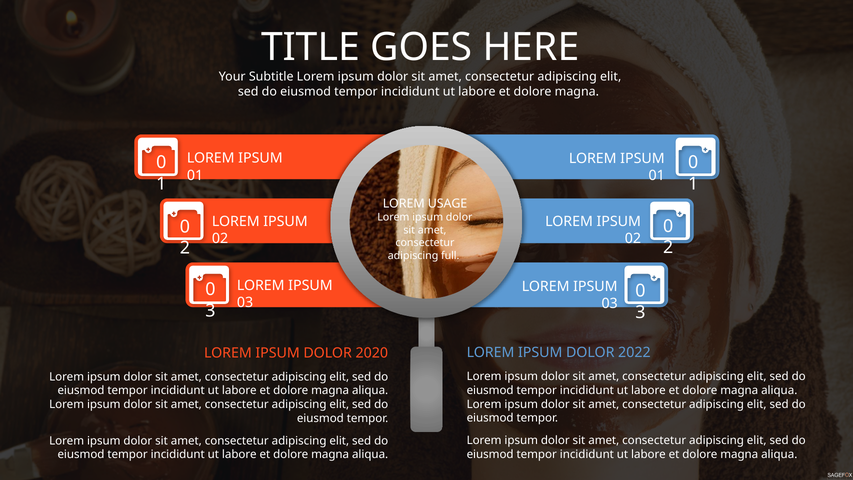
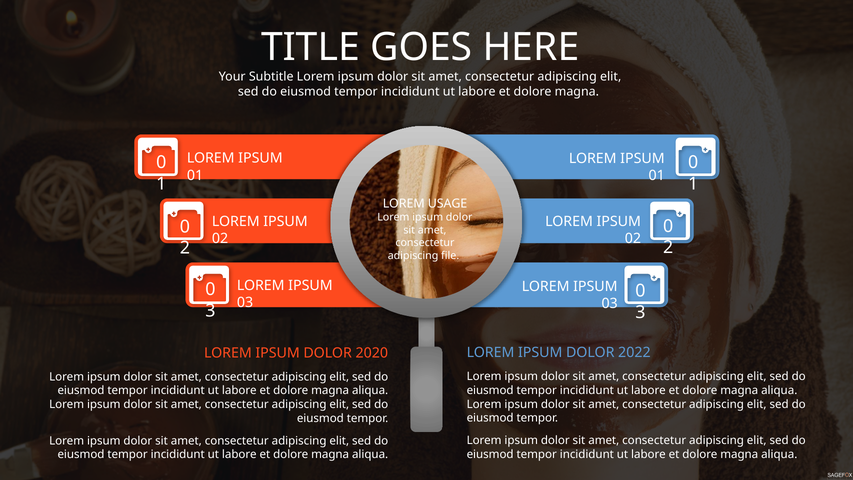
full: full -> file
